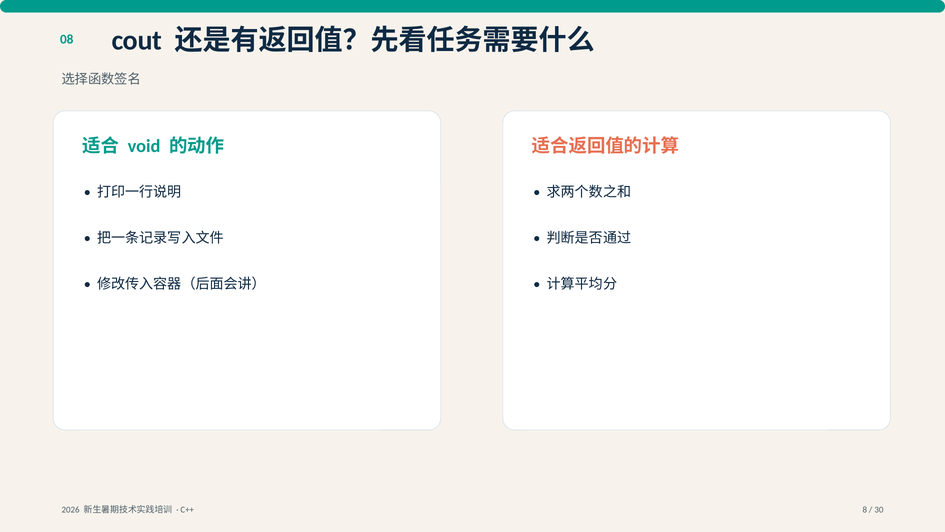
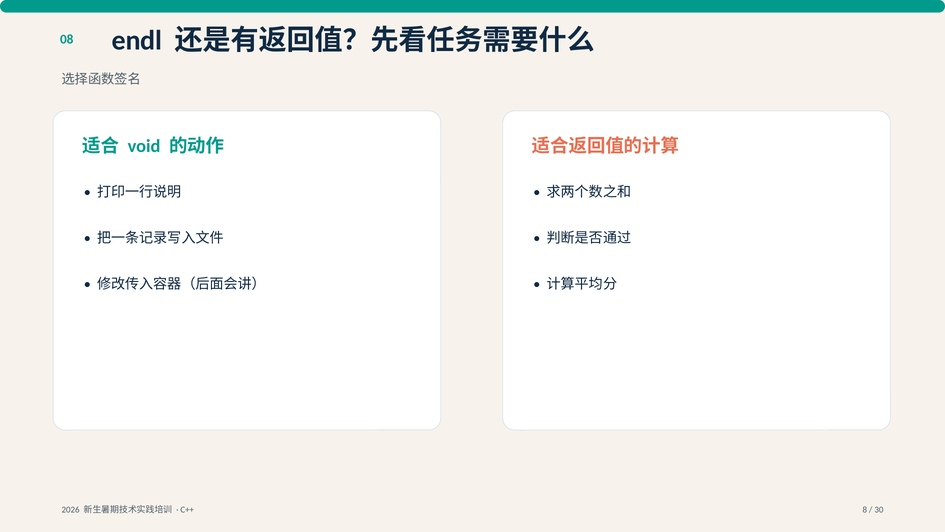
cout: cout -> endl
